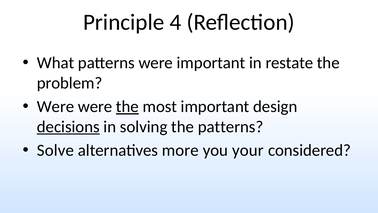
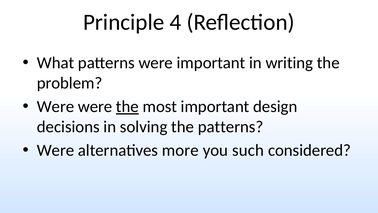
restate: restate -> writing
decisions underline: present -> none
Solve at (55, 150): Solve -> Were
your: your -> such
